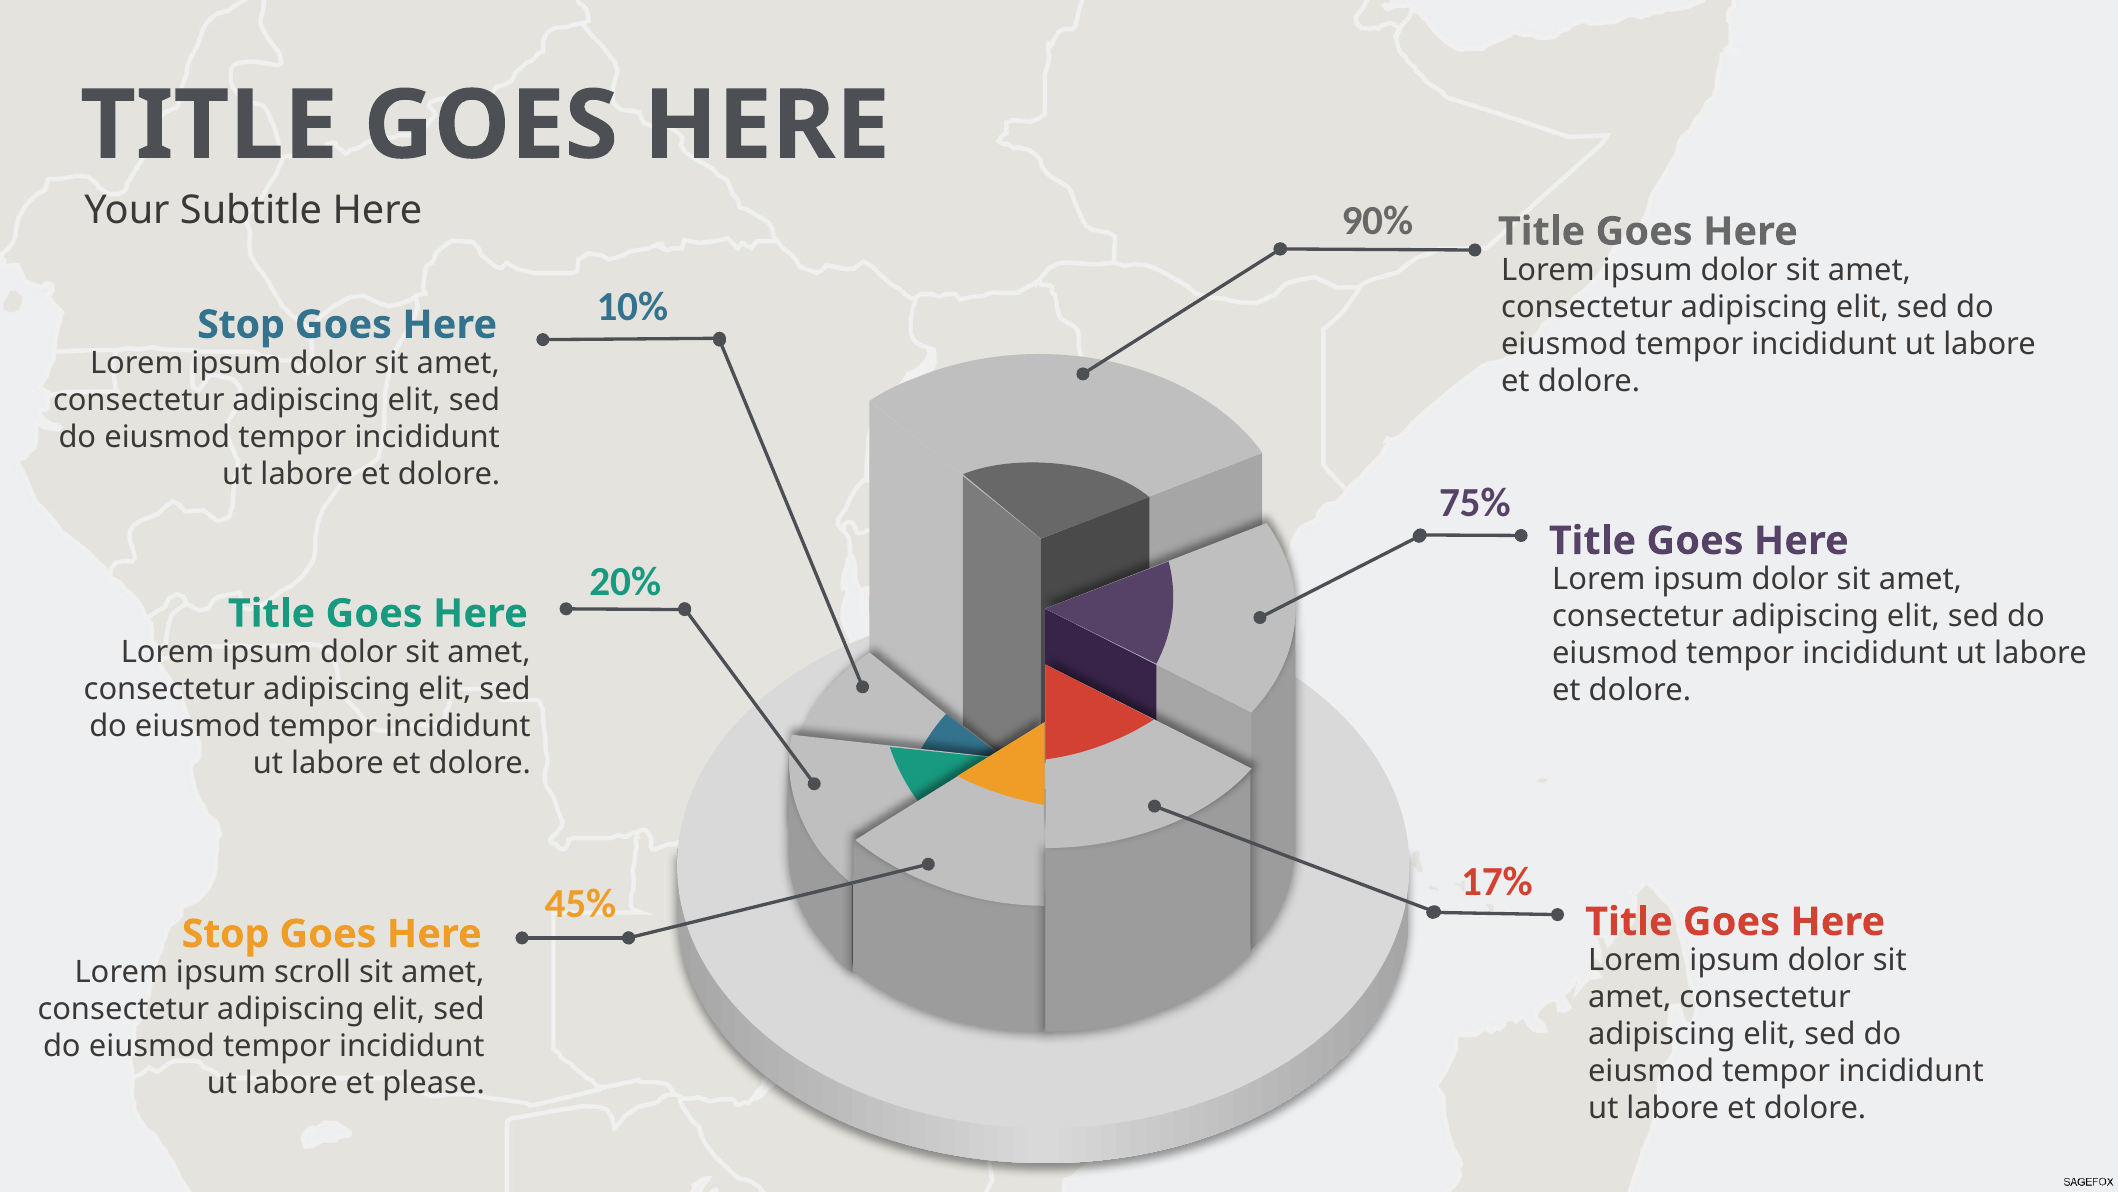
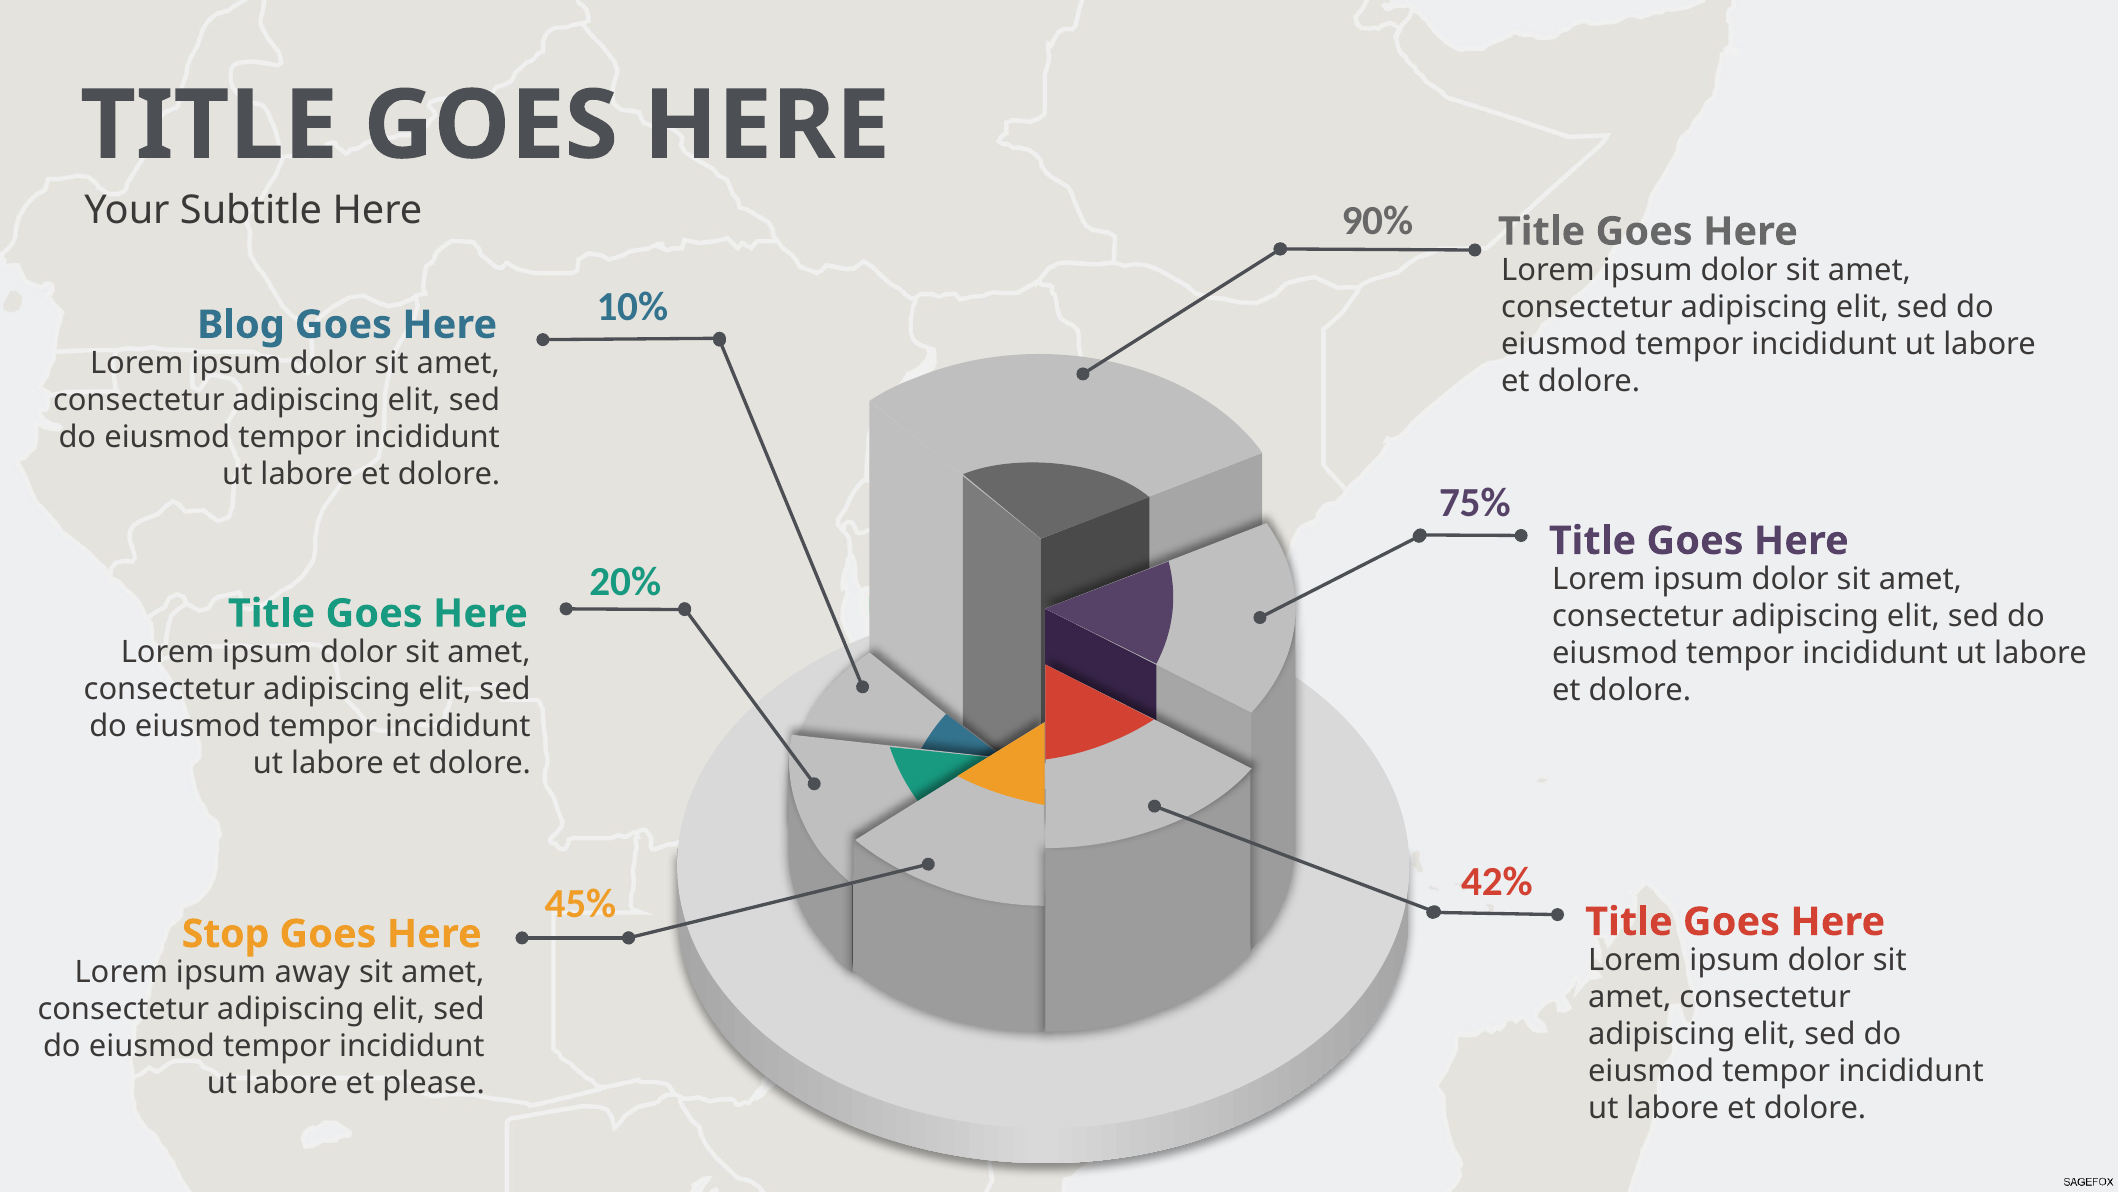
Stop at (241, 325): Stop -> Blog
17%: 17% -> 42%
scroll: scroll -> away
